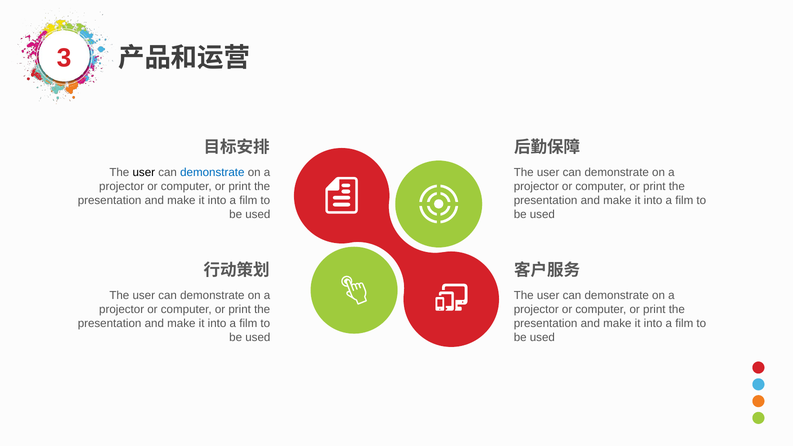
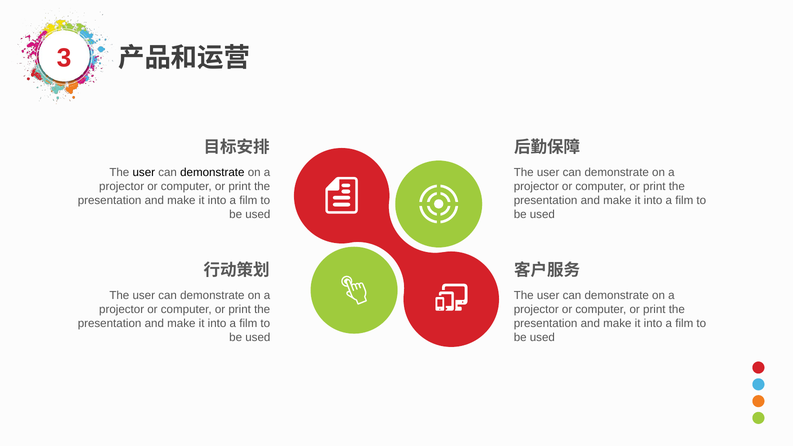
demonstrate at (212, 173) colour: blue -> black
